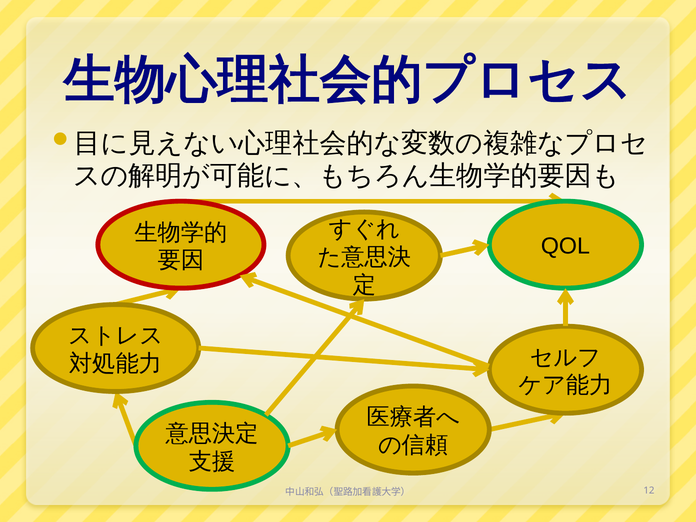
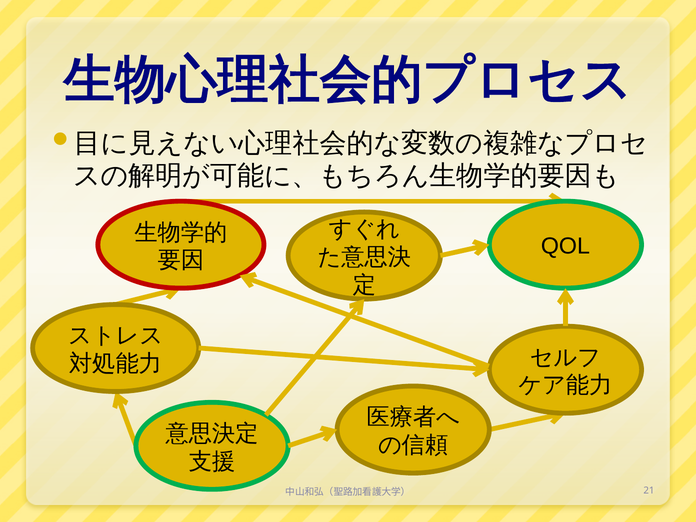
12: 12 -> 21
